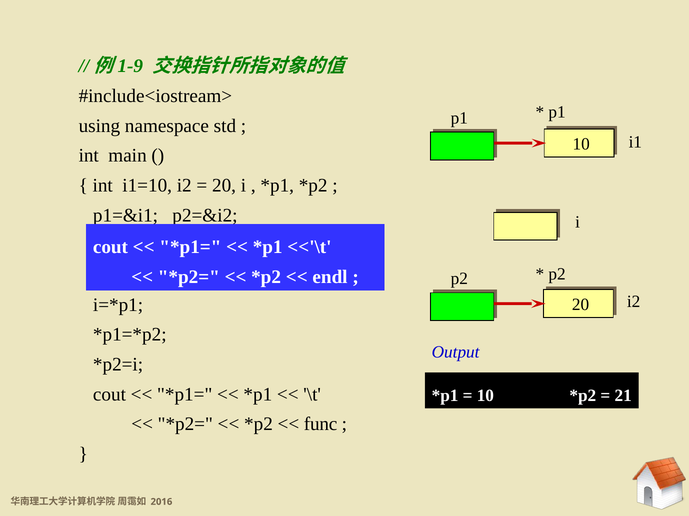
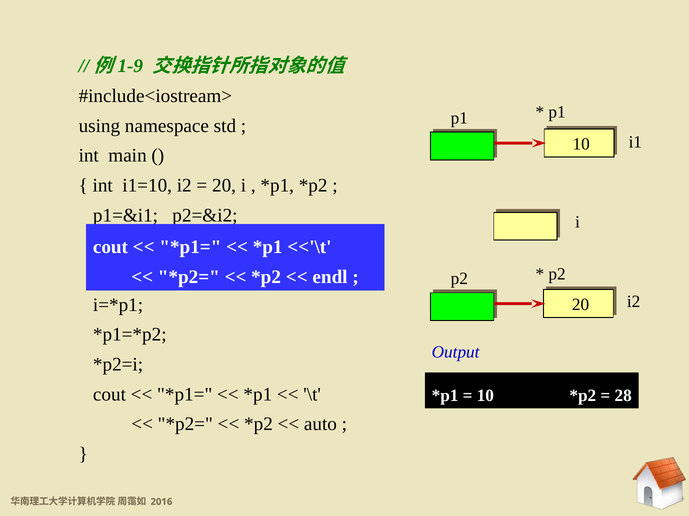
21: 21 -> 28
func: func -> auto
